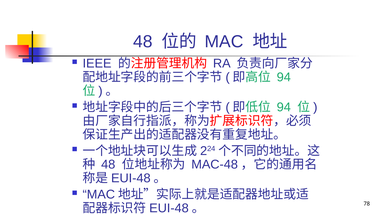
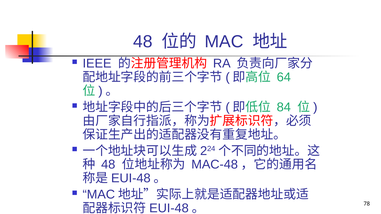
94 at (284, 77): 94 -> 64
94 at (284, 107): 94 -> 84
